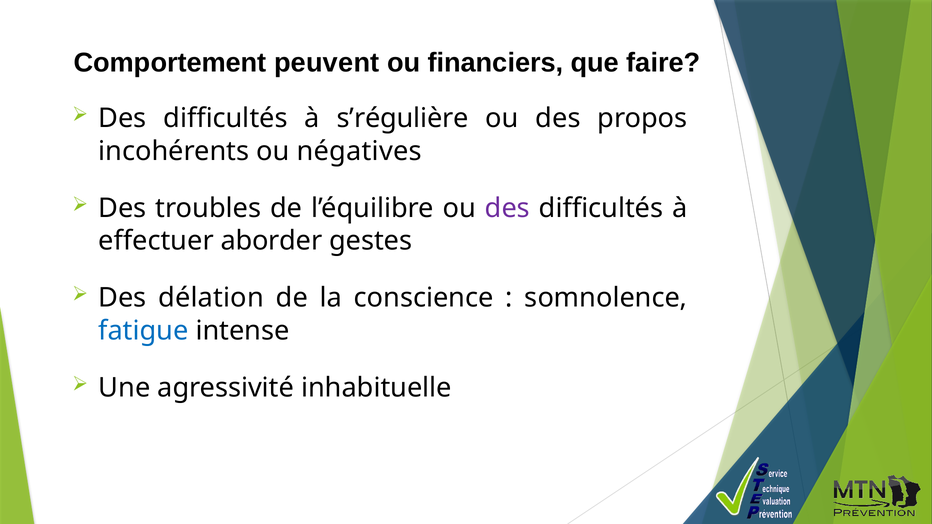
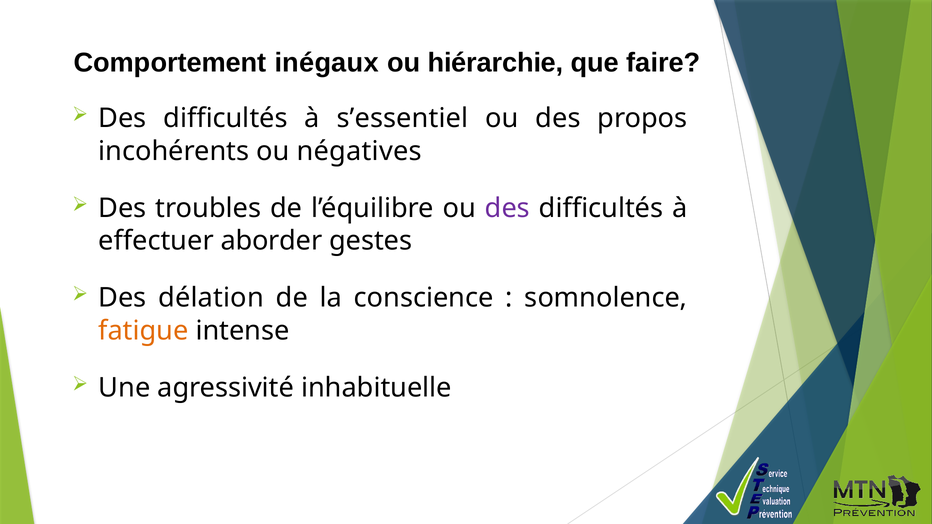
peuvent: peuvent -> inégaux
financiers: financiers -> hiérarchie
s’régulière: s’régulière -> s’essentiel
fatigue colour: blue -> orange
